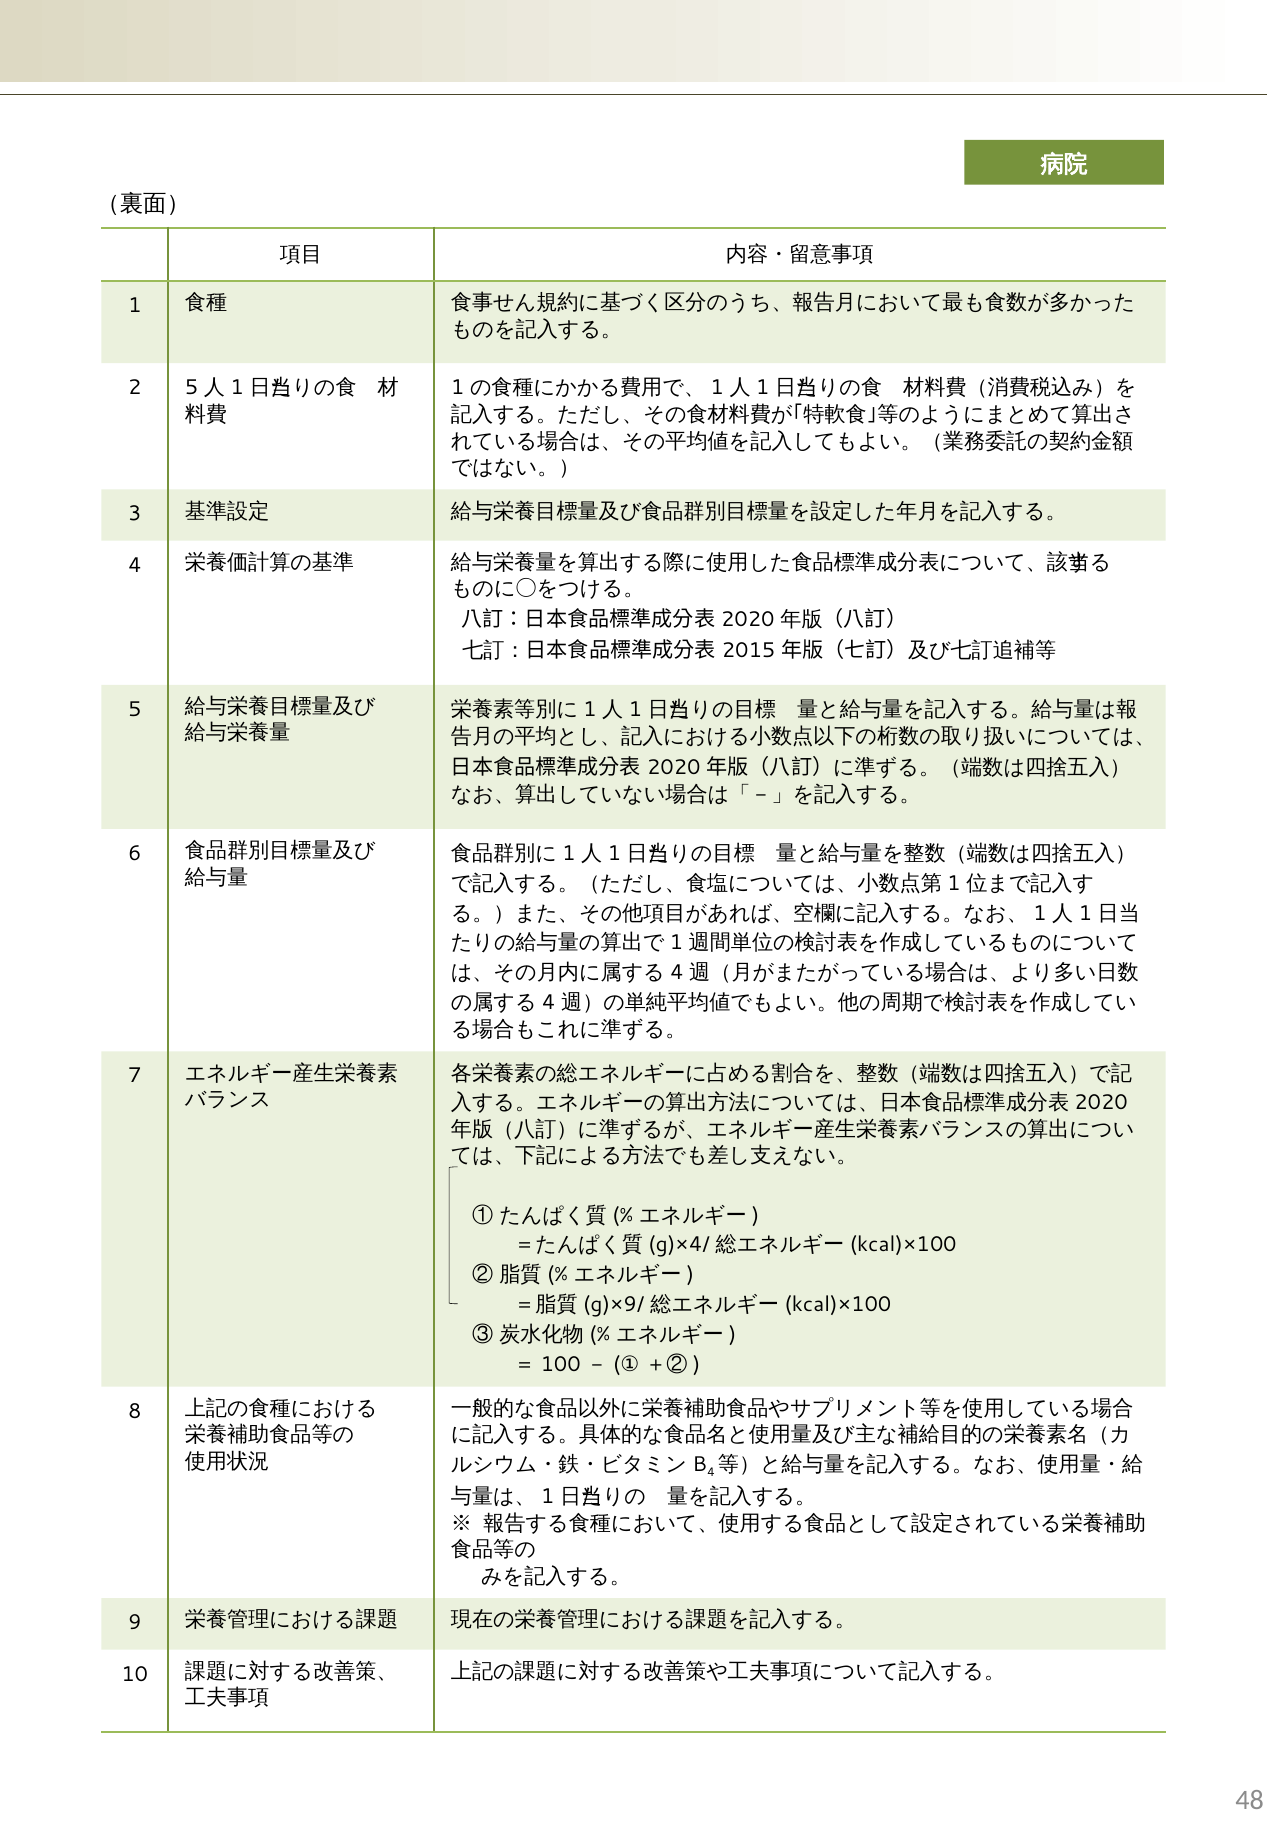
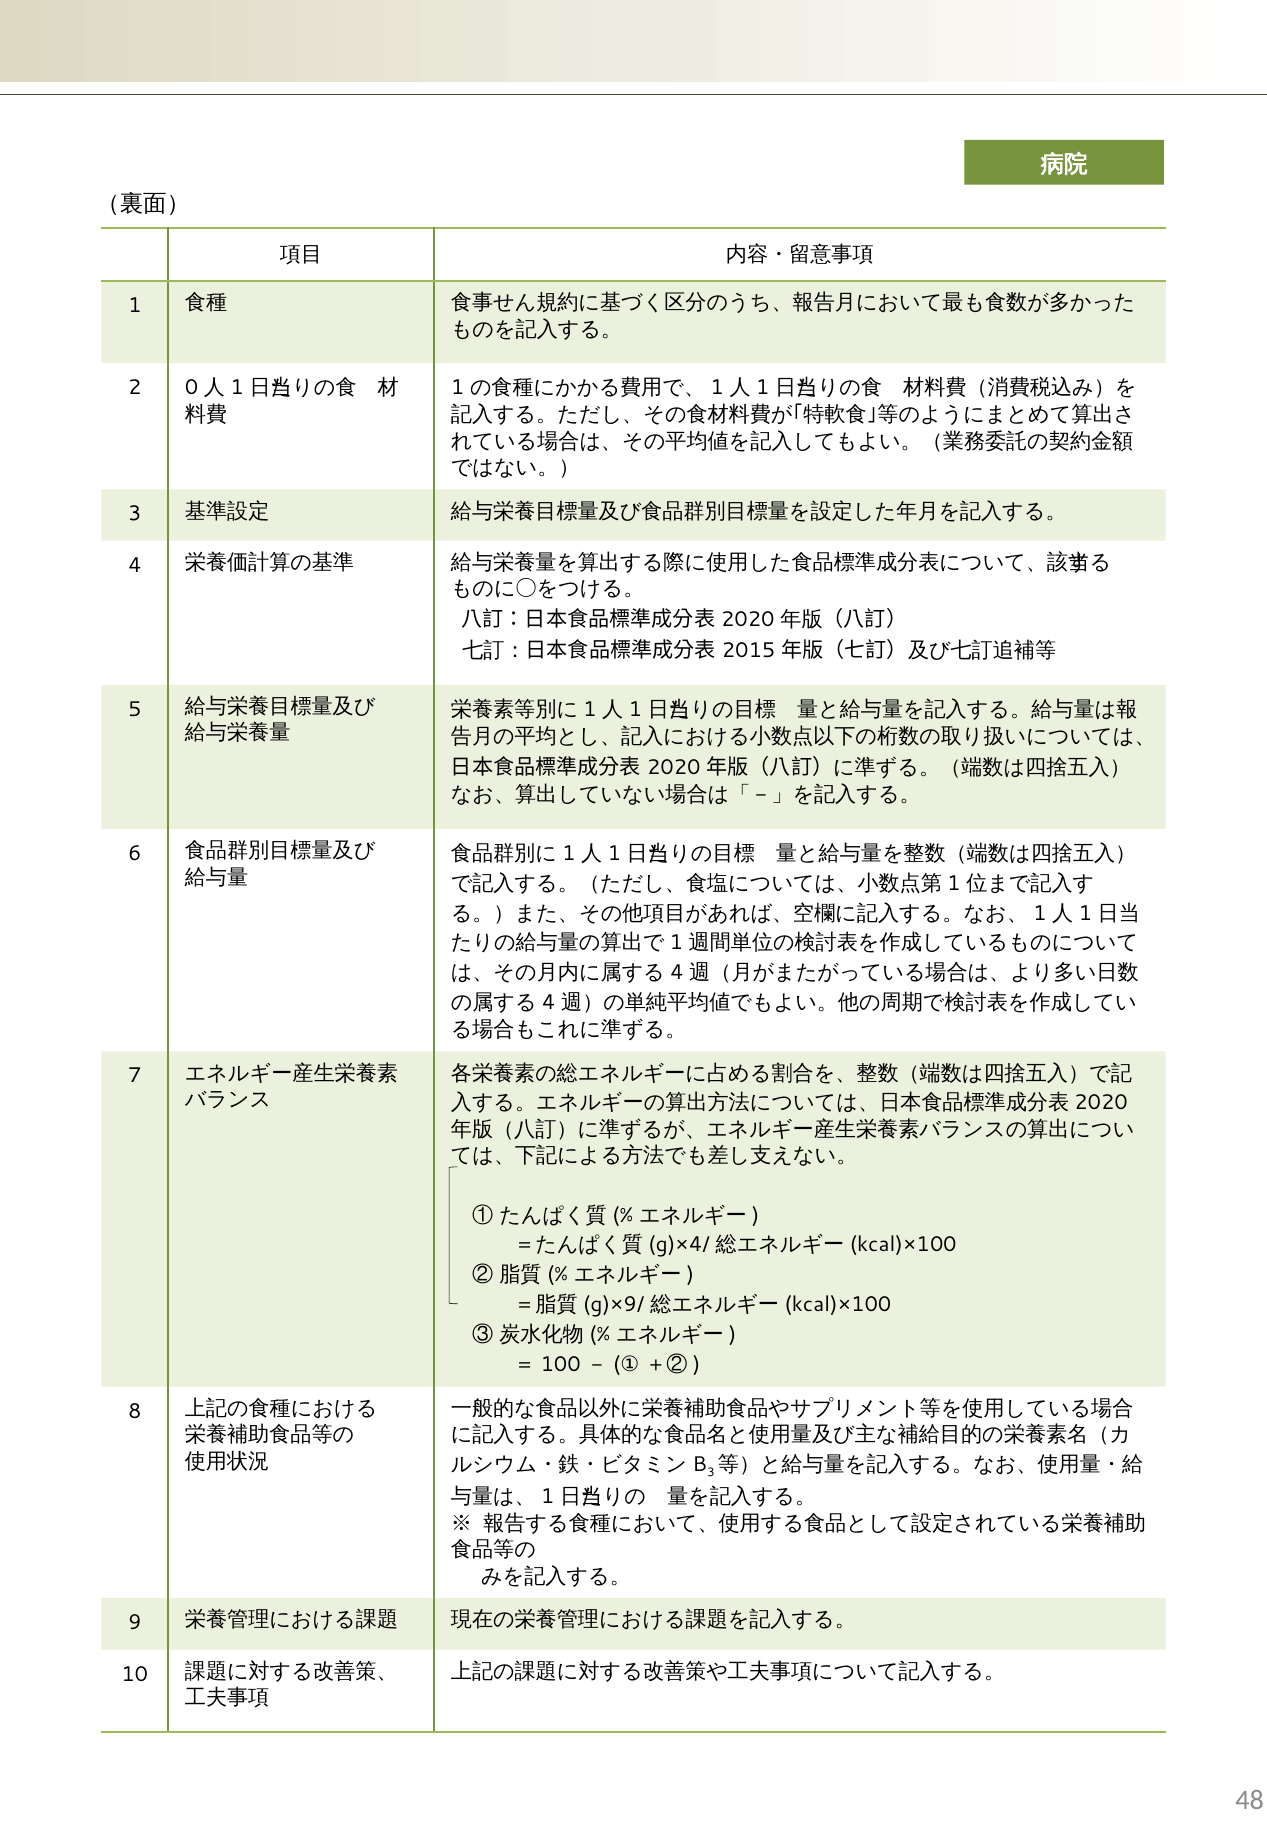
2 5: 5 -> 0
4 at (711, 1473): 4 -> 3
